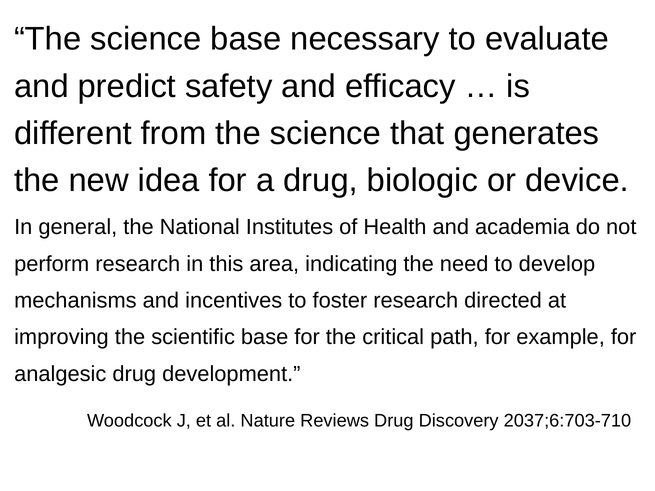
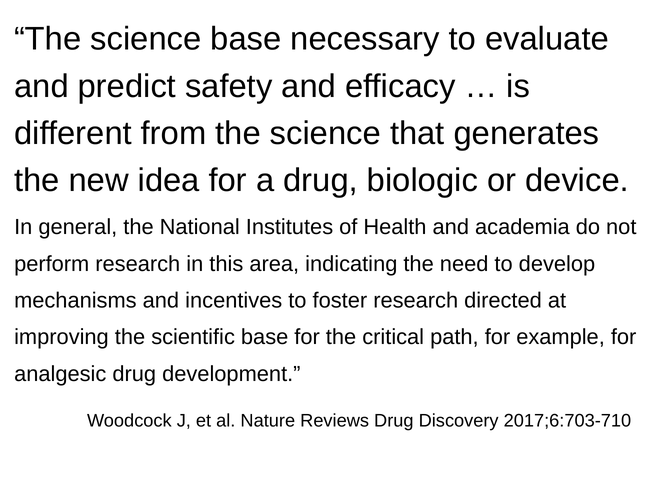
2037;6:703-710: 2037;6:703-710 -> 2017;6:703-710
